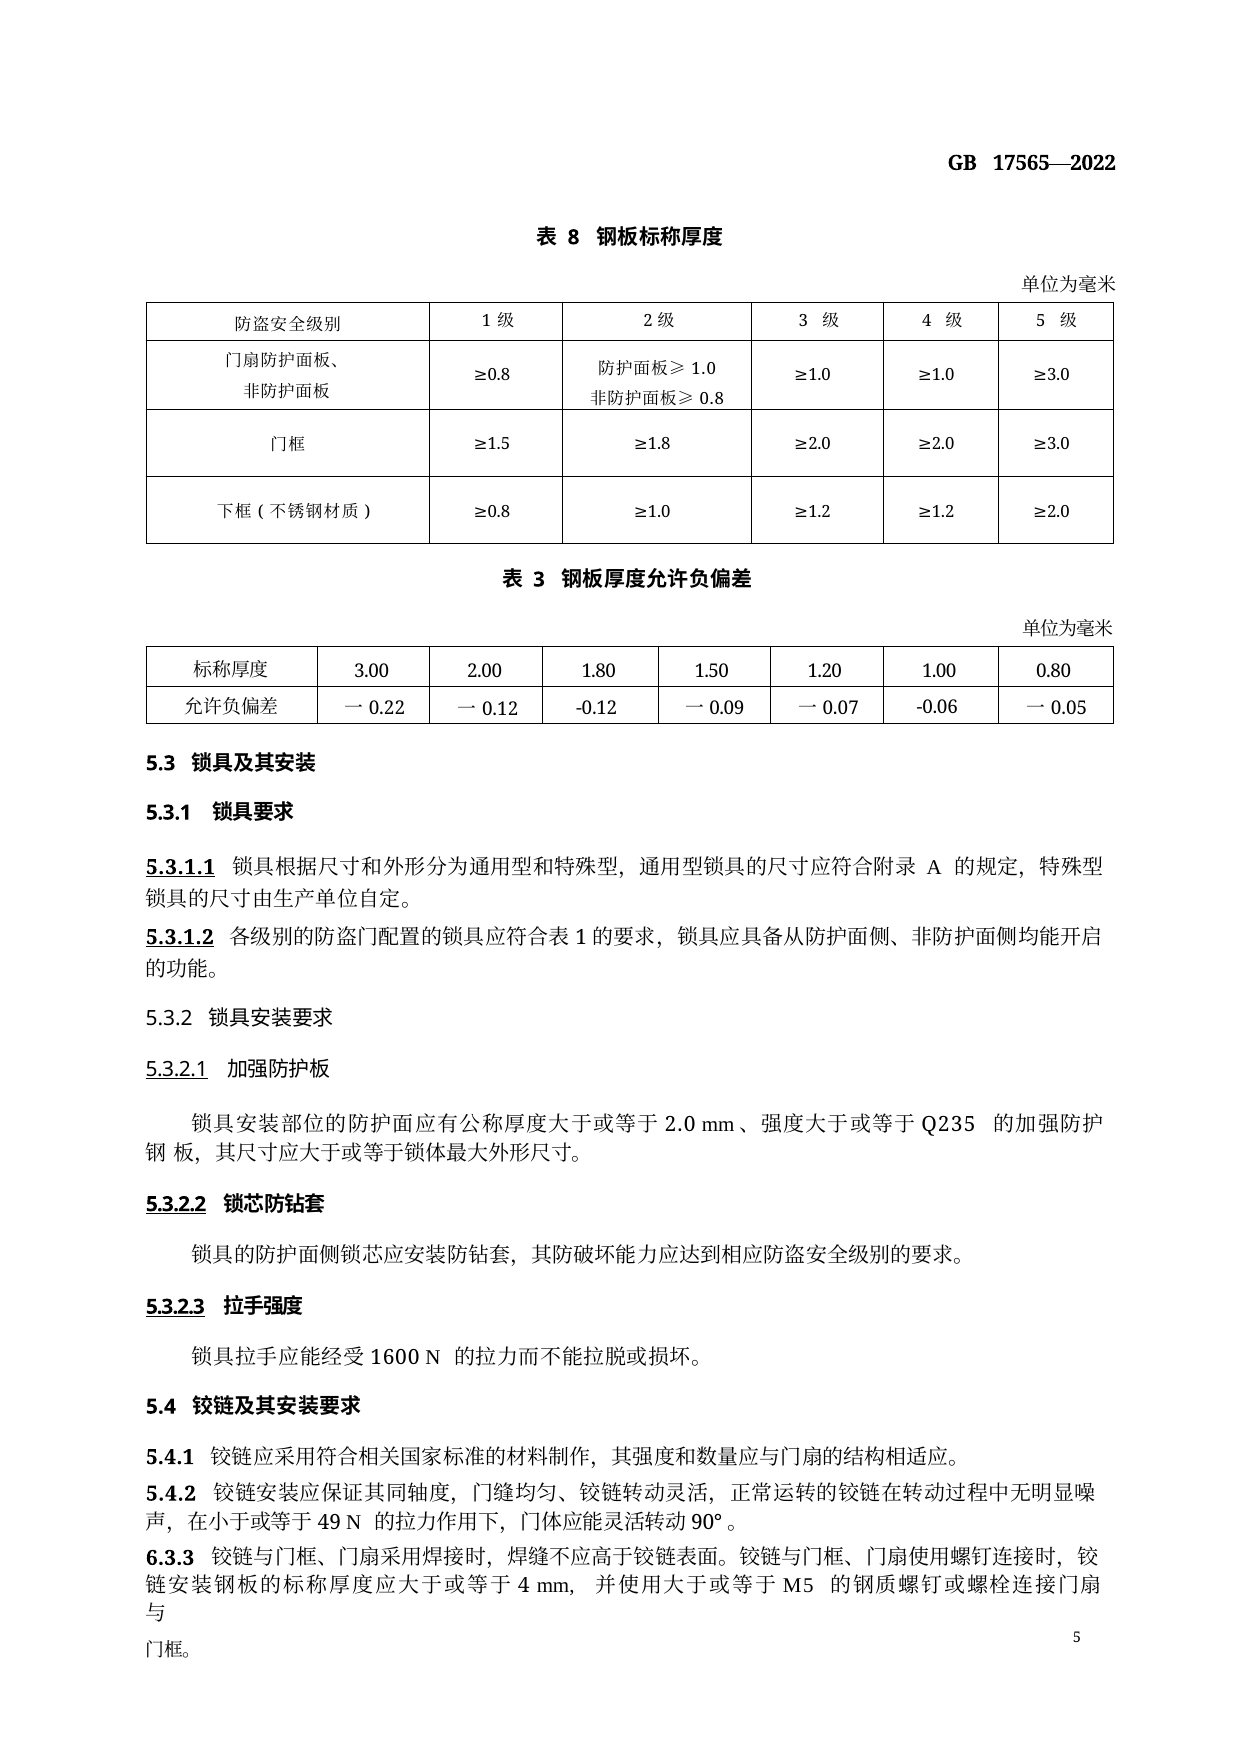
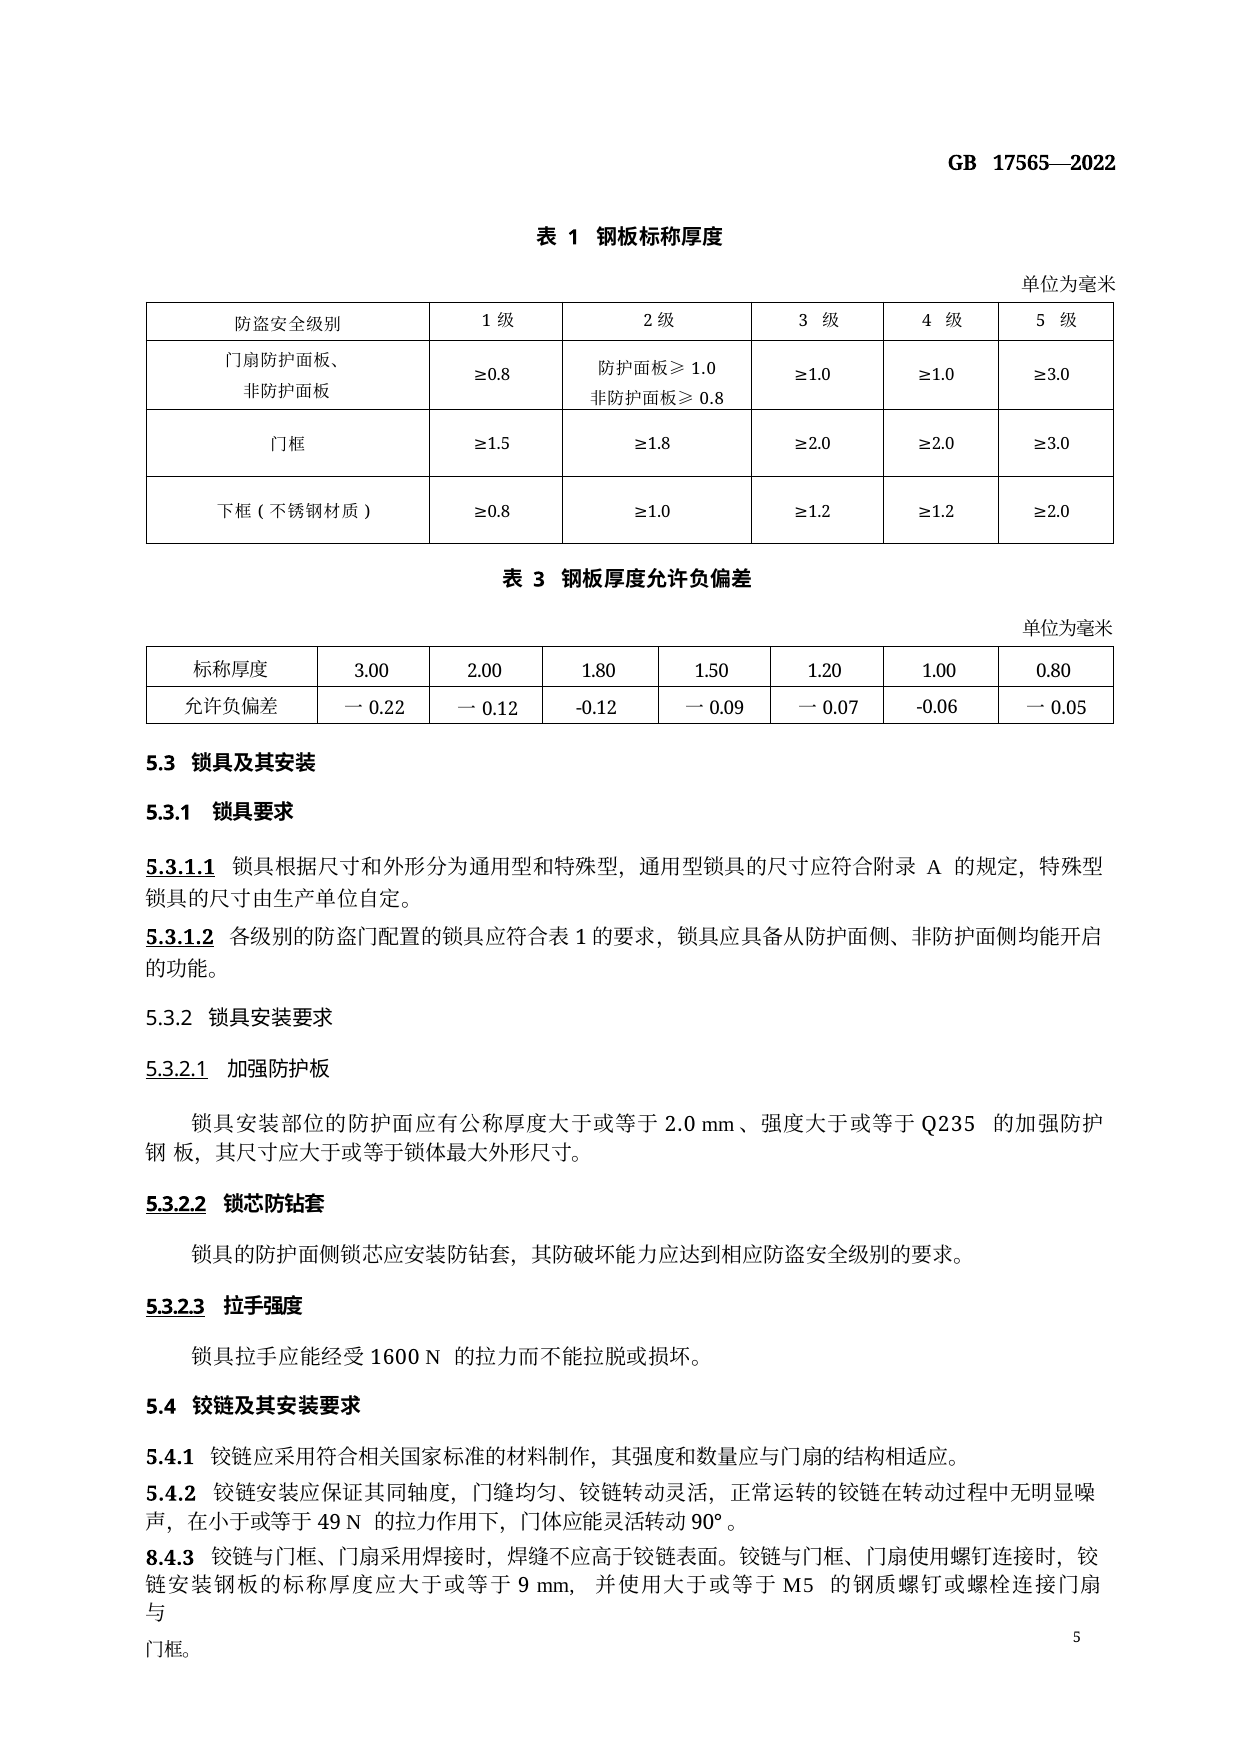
8 at (574, 237): 8 -> 1
6.3.3: 6.3.3 -> 8.4.3
4 at (524, 1586): 4 -> 9
